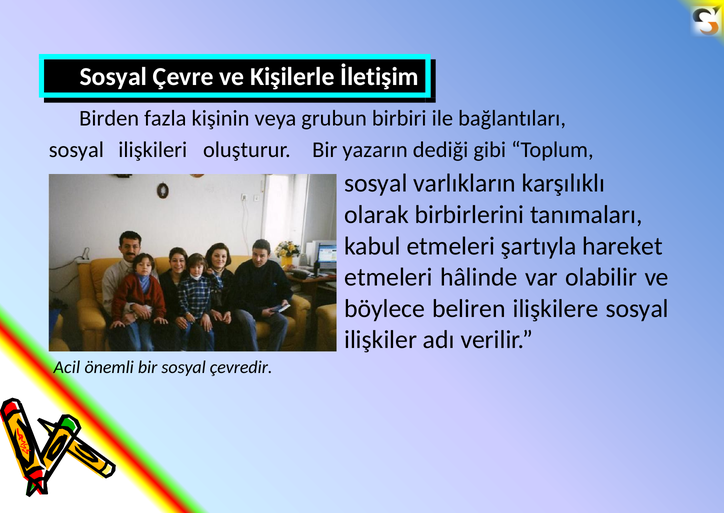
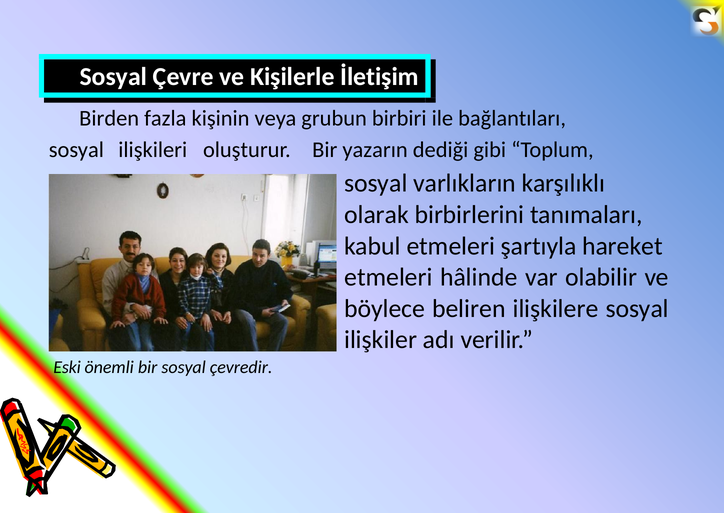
Acil: Acil -> Eski
